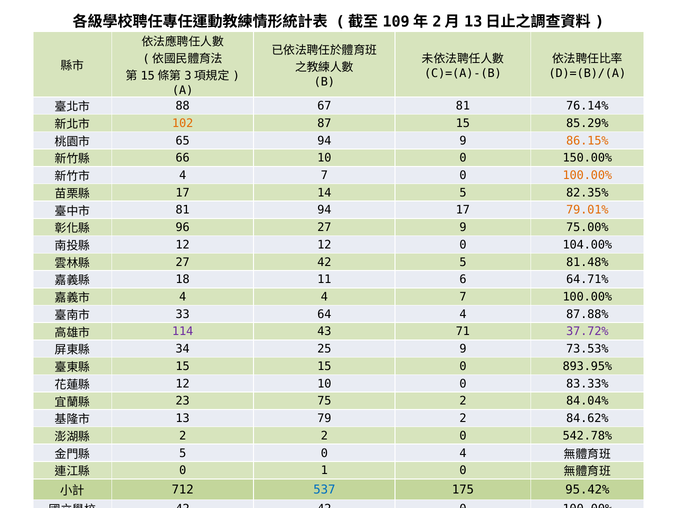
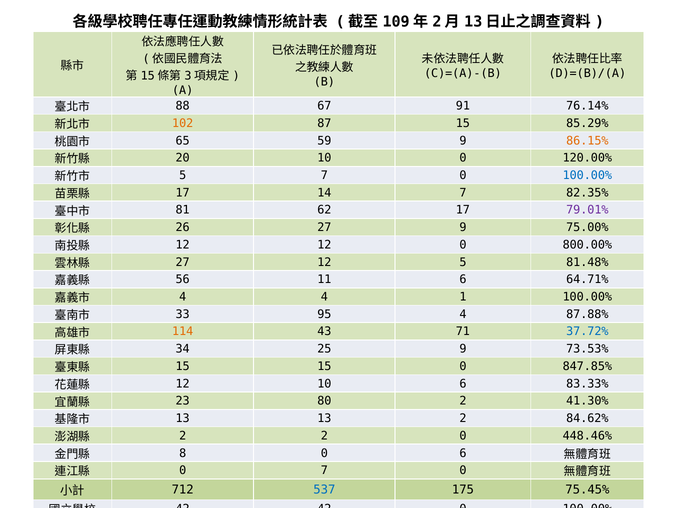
67 81: 81 -> 91
65 94: 94 -> 59
66: 66 -> 20
150.00%: 150.00% -> 120.00%
4 at (183, 175): 4 -> 5
100.00% at (587, 175) colour: orange -> blue
14 5: 5 -> 7
81 94: 94 -> 62
79.01% colour: orange -> purple
96: 96 -> 26
104.00%: 104.00% -> 800.00%
27 42: 42 -> 12
18: 18 -> 56
4 4 7: 7 -> 1
64: 64 -> 95
114 colour: purple -> orange
37.72% colour: purple -> blue
893.95%: 893.95% -> 847.85%
12 10 0: 0 -> 6
75: 75 -> 80
84.04%: 84.04% -> 41.30%
13 79: 79 -> 13
542.78%: 542.78% -> 448.46%
5 at (183, 453): 5 -> 8
0 4: 4 -> 6
0 1: 1 -> 7
95.42%: 95.42% -> 75.45%
